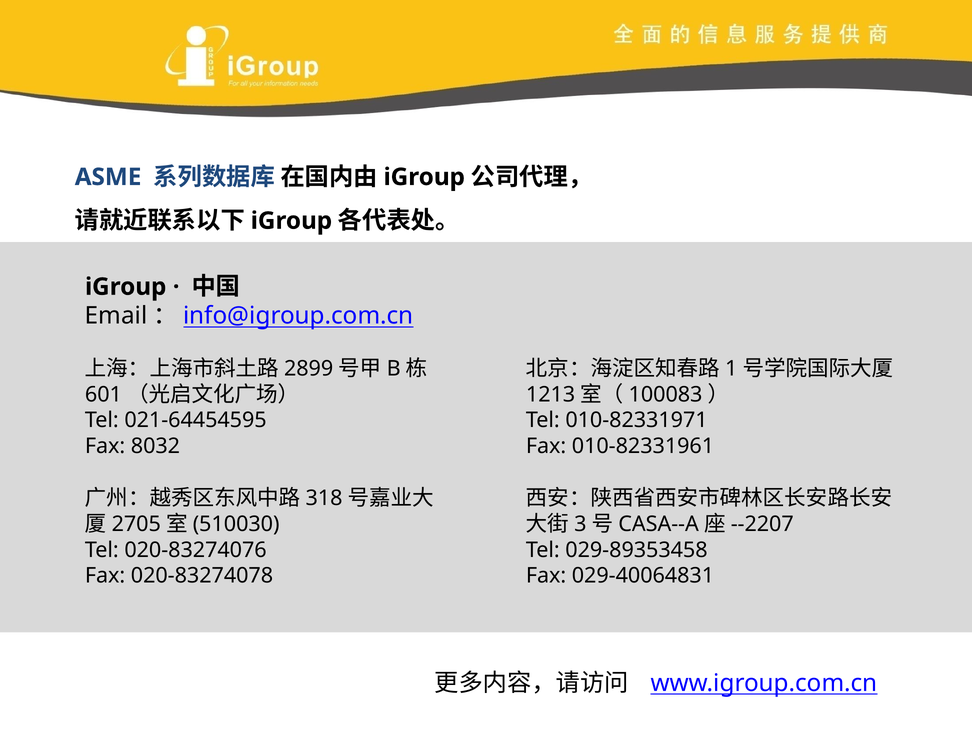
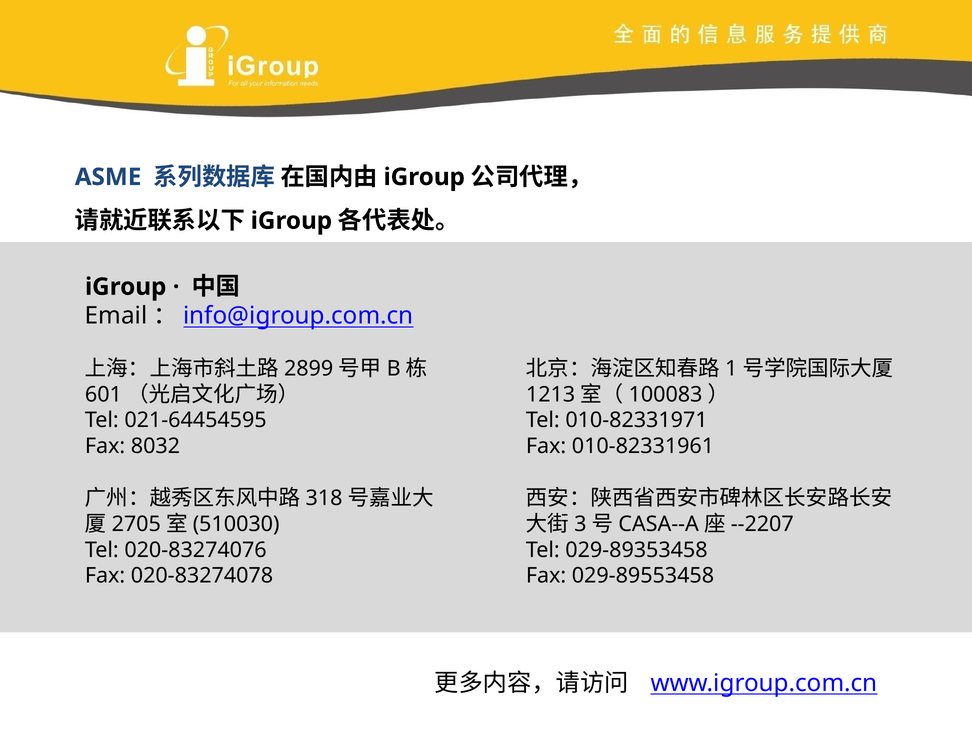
029-40064831: 029-40064831 -> 029-89553458
